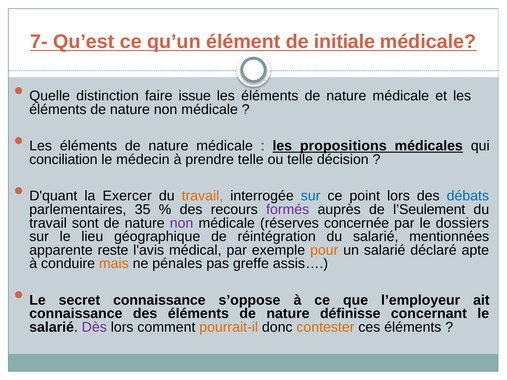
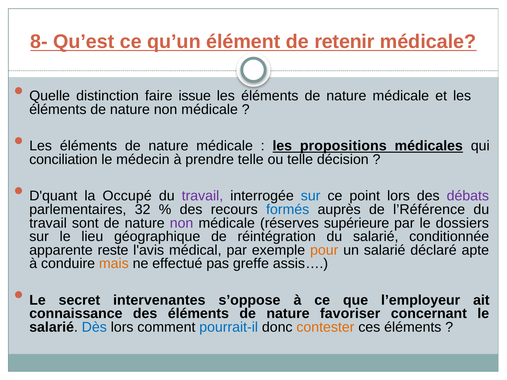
7-: 7- -> 8-
initiale: initiale -> retenir
Exercer: Exercer -> Occupé
travail at (202, 196) colour: orange -> purple
débats colour: blue -> purple
35: 35 -> 32
formés colour: purple -> blue
l’Seulement: l’Seulement -> l’Référence
concernée: concernée -> supérieure
mentionnées: mentionnées -> conditionnée
pénales: pénales -> effectué
secret connaissance: connaissance -> intervenantes
définisse: définisse -> favoriser
Dès colour: purple -> blue
pourrait-il colour: orange -> blue
